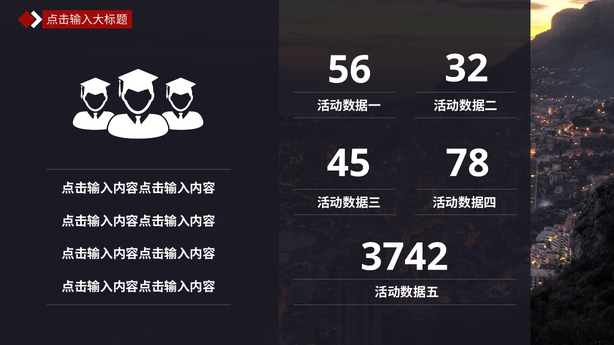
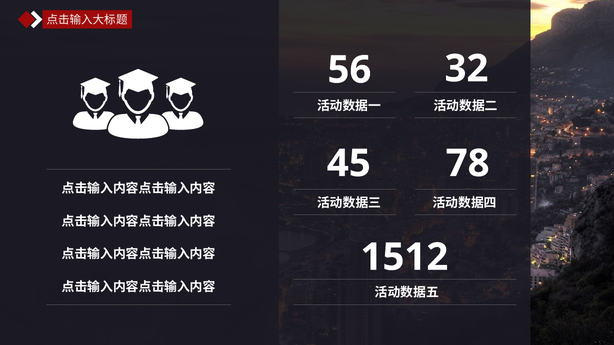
3742: 3742 -> 1512
